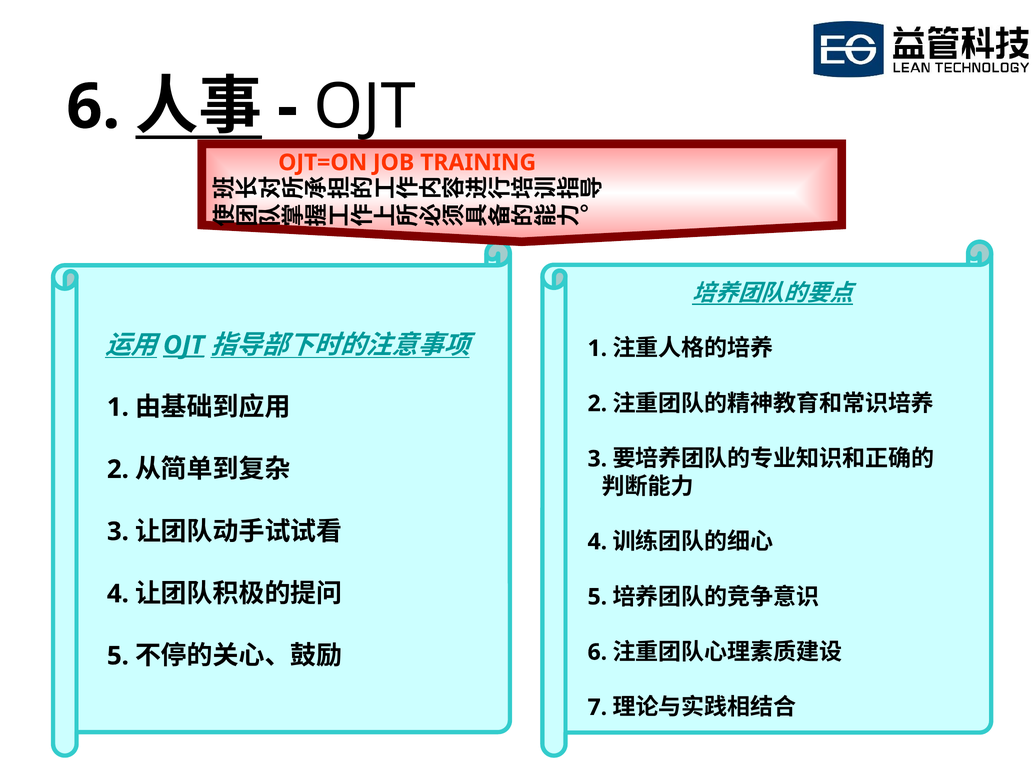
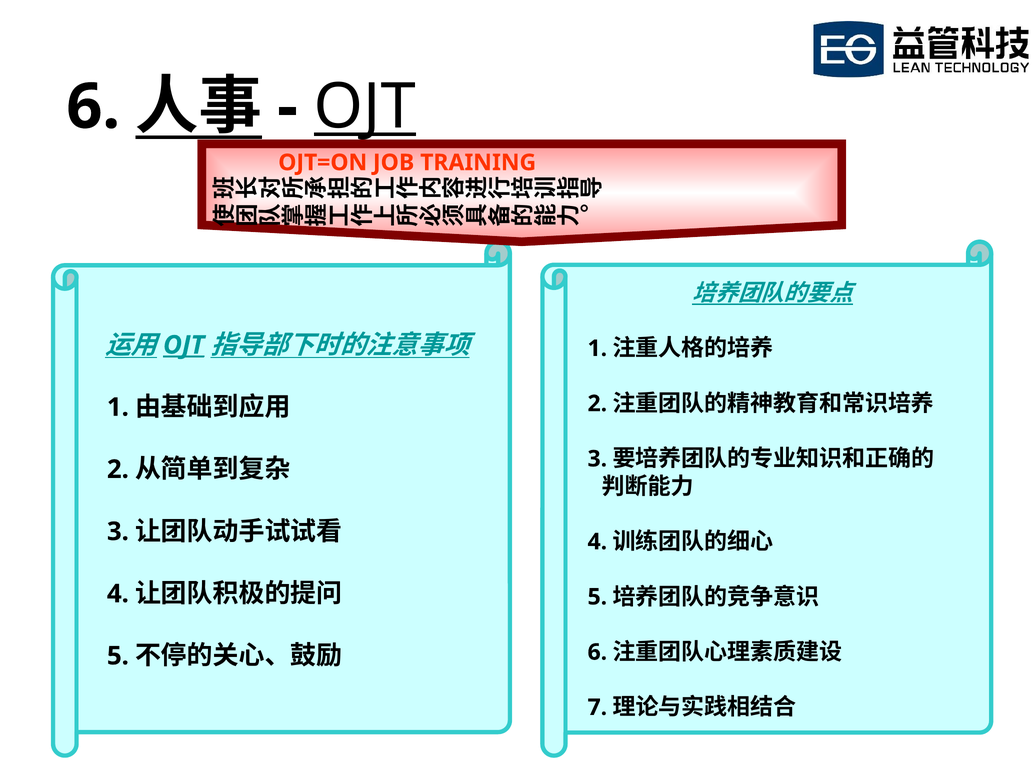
OJT at (365, 107) underline: none -> present
